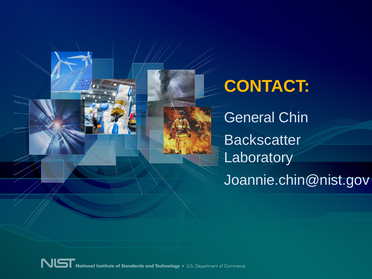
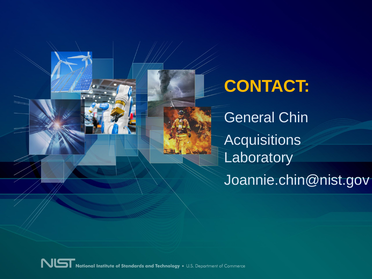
Backscatter: Backscatter -> Acquisitions
